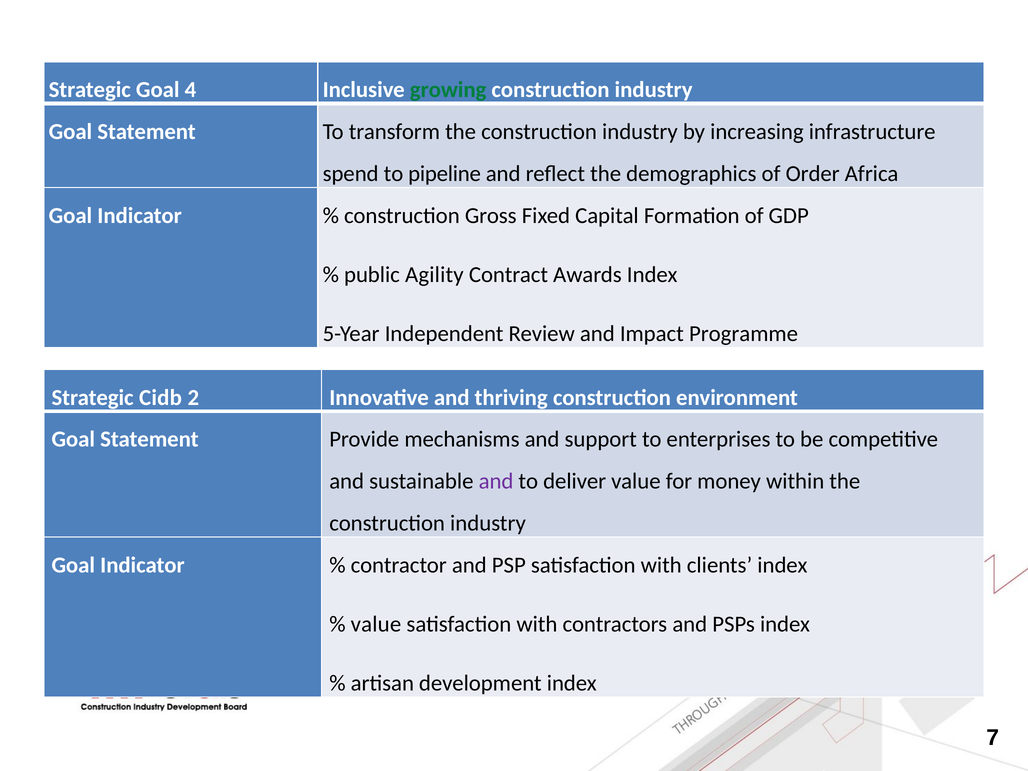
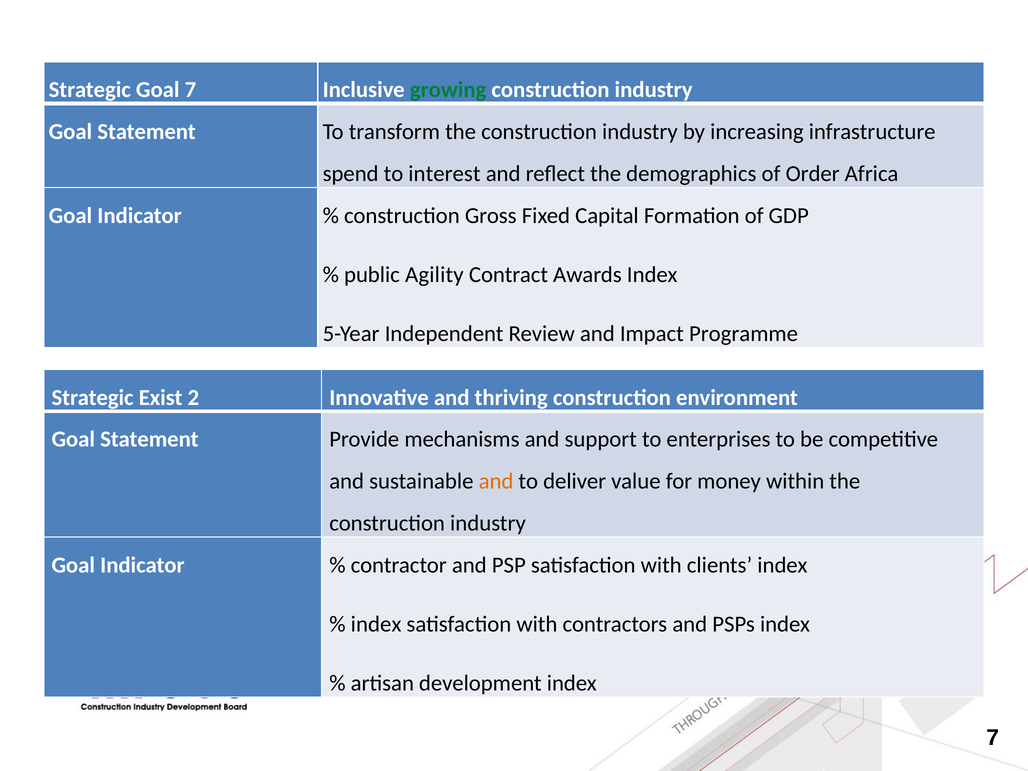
Goal 4: 4 -> 7
pipeline: pipeline -> interest
Cidb: Cidb -> Exist
and at (496, 481) colour: purple -> orange
value at (376, 624): value -> index
